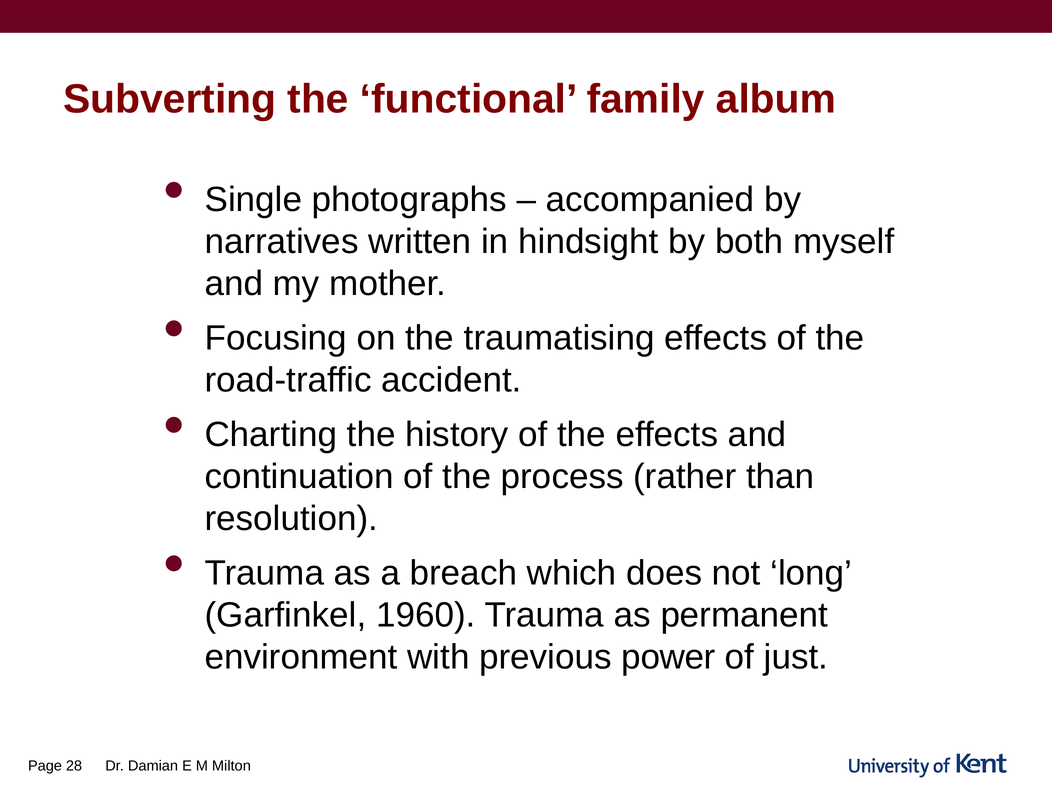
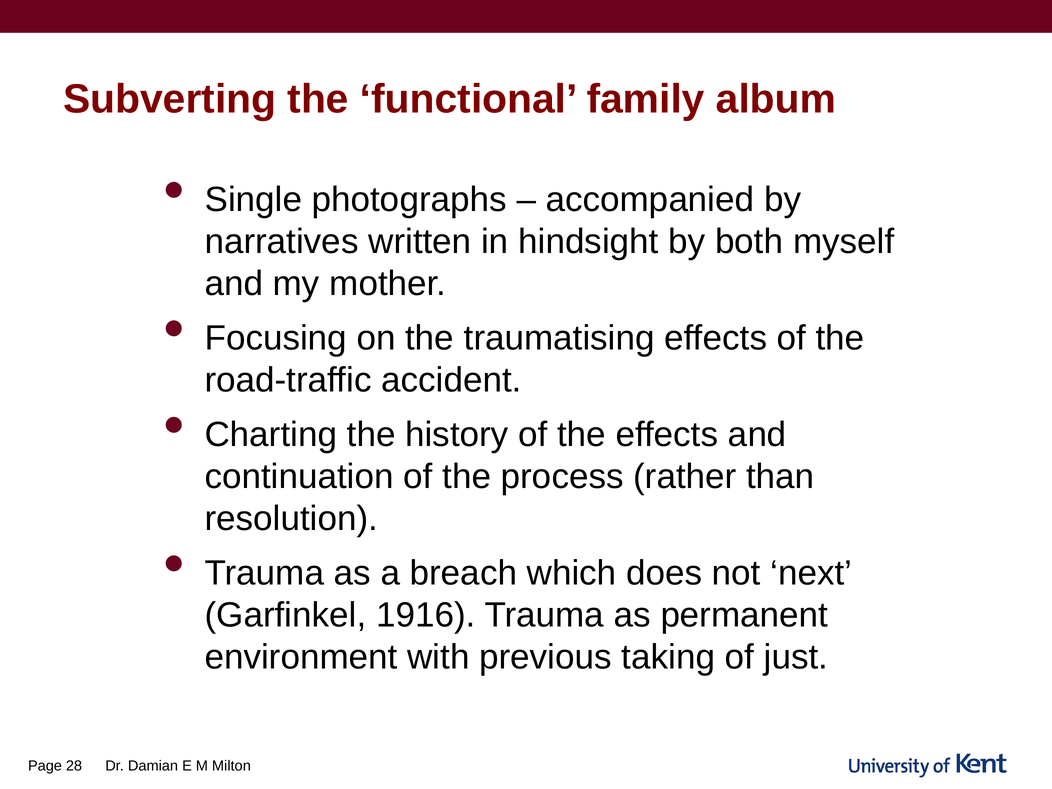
long: long -> next
1960: 1960 -> 1916
power: power -> taking
